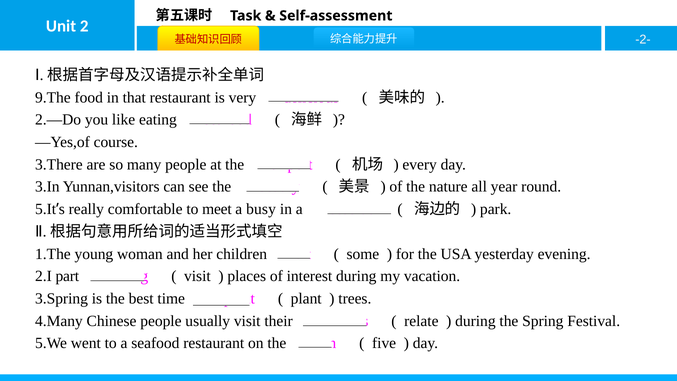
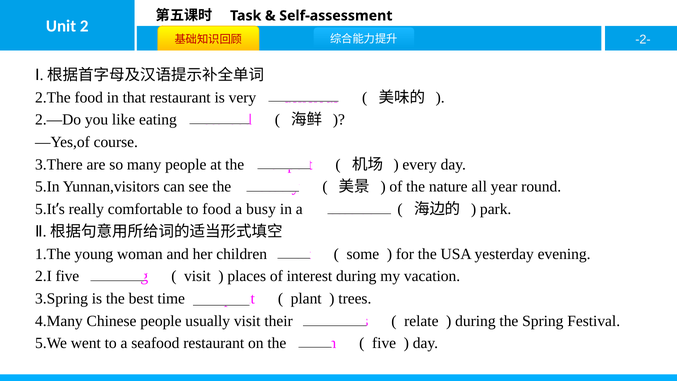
9.The: 9.The -> 2.The
3.In: 3.In -> 5.In
to meet: meet -> food
2.I part: part -> five
